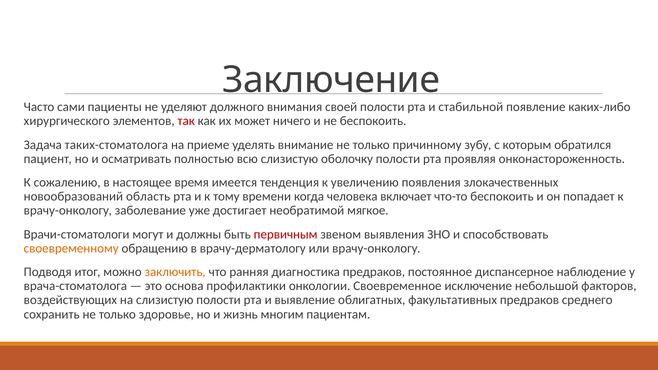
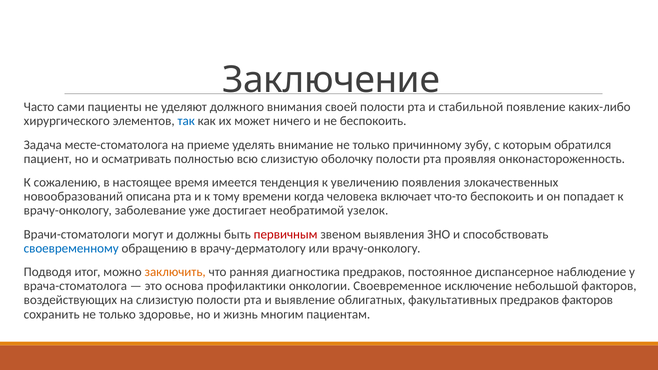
так colour: red -> blue
таких-стоматолога: таких-стоматолога -> месте-стоматолога
область: область -> описана
мягкое: мягкое -> узелок
своевременному colour: orange -> blue
предраков среднего: среднего -> факторов
